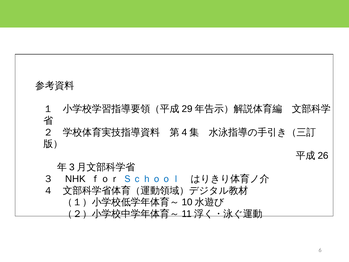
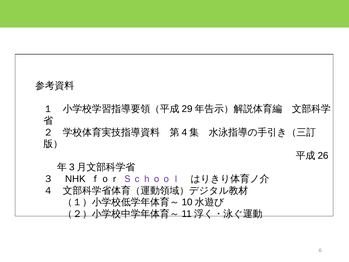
Ｓｃｈｏｏｌ colour: blue -> purple
